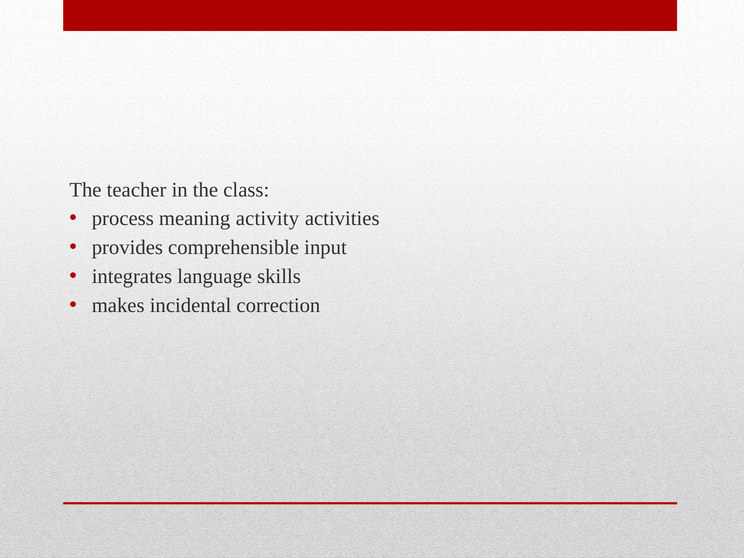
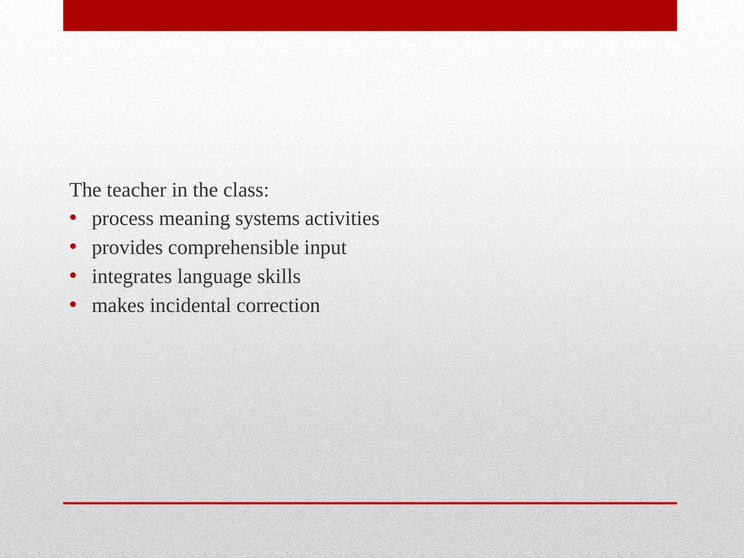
activity: activity -> systems
